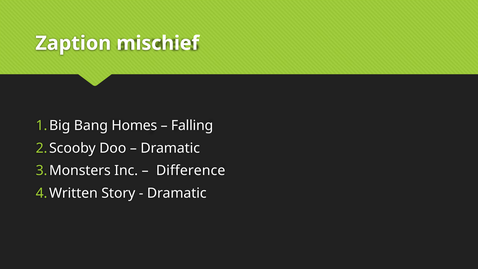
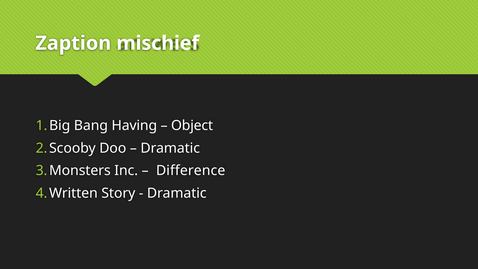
Homes: Homes -> Having
Falling: Falling -> Object
